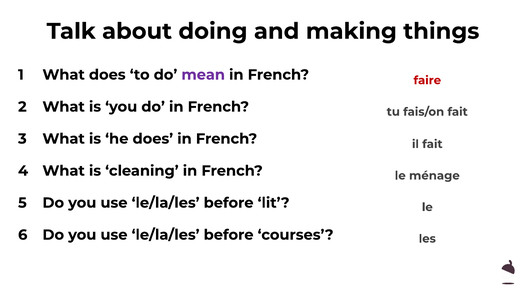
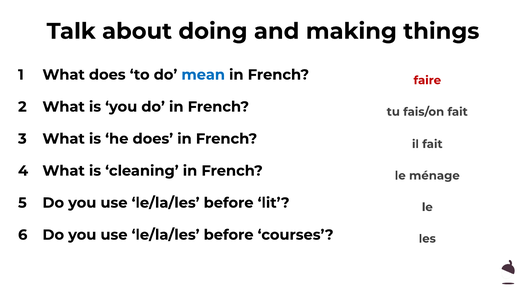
mean colour: purple -> blue
